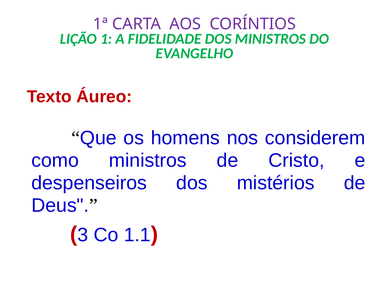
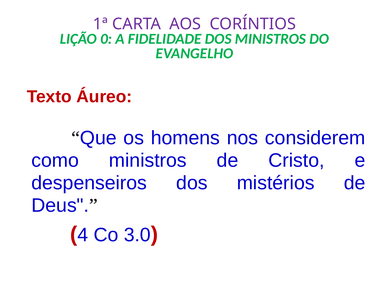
1: 1 -> 0
3: 3 -> 4
1.1: 1.1 -> 3.0
